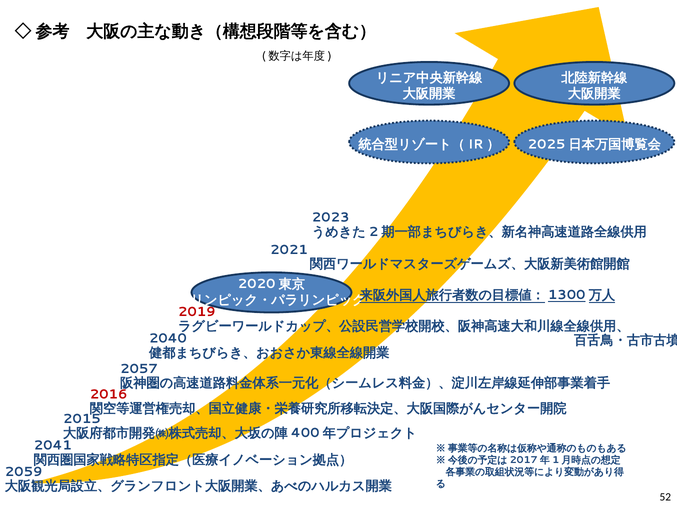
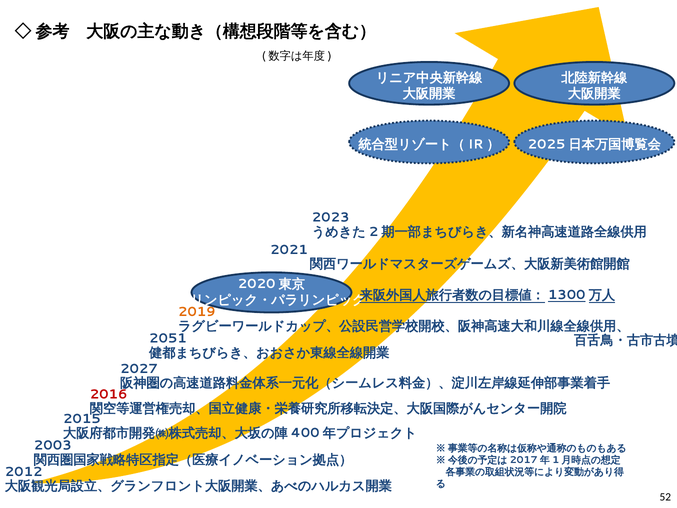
2019 colour: red -> orange
2040: 2040 -> 2051
2057: 2057 -> 2027
2041: 2041 -> 2003
2059: 2059 -> 2012
